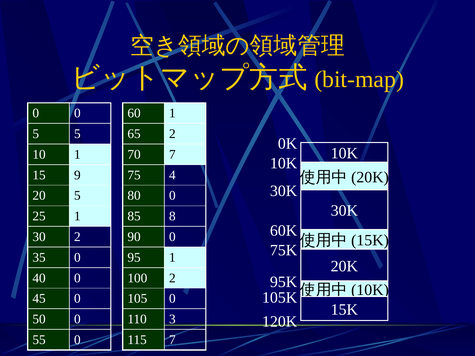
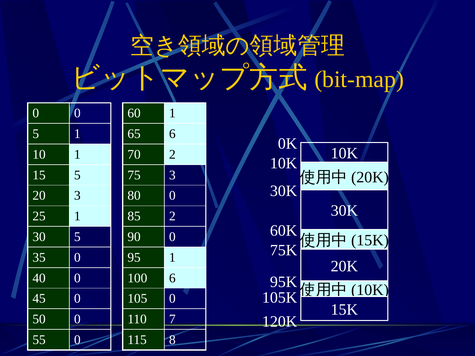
5 5: 5 -> 1
65 2: 2 -> 6
70 7: 7 -> 2
15 9: 9 -> 5
75 4: 4 -> 3
20 5: 5 -> 3
85 8: 8 -> 2
30 2: 2 -> 5
100 2: 2 -> 6
3: 3 -> 7
115 7: 7 -> 8
